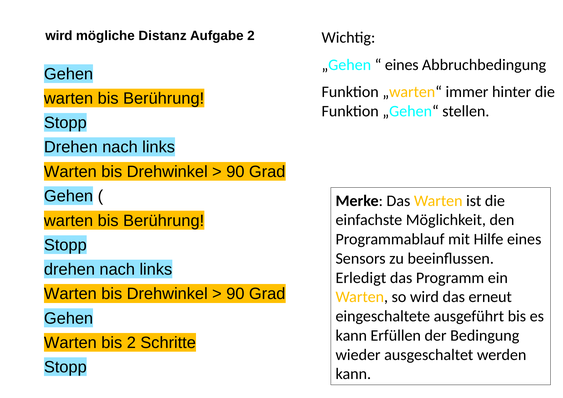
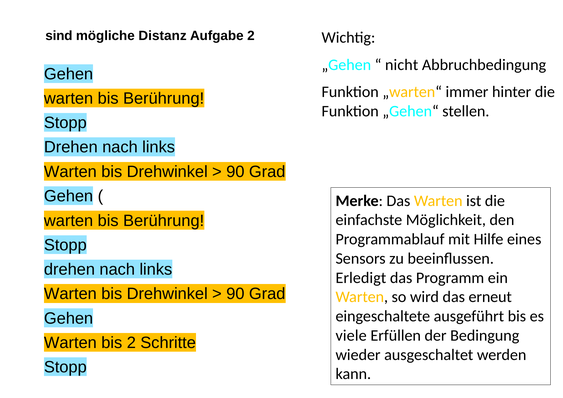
wird at (59, 36): wird -> sind
eines at (402, 65): eines -> nicht
kann at (351, 336): kann -> viele
